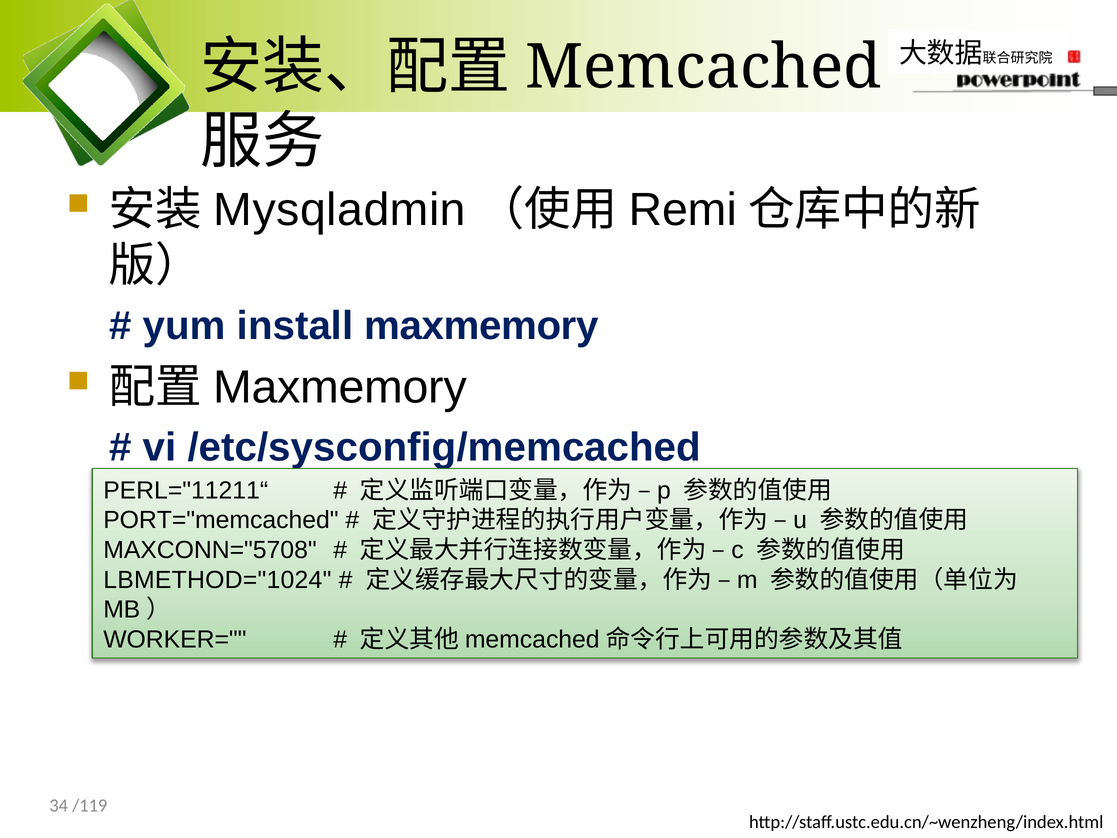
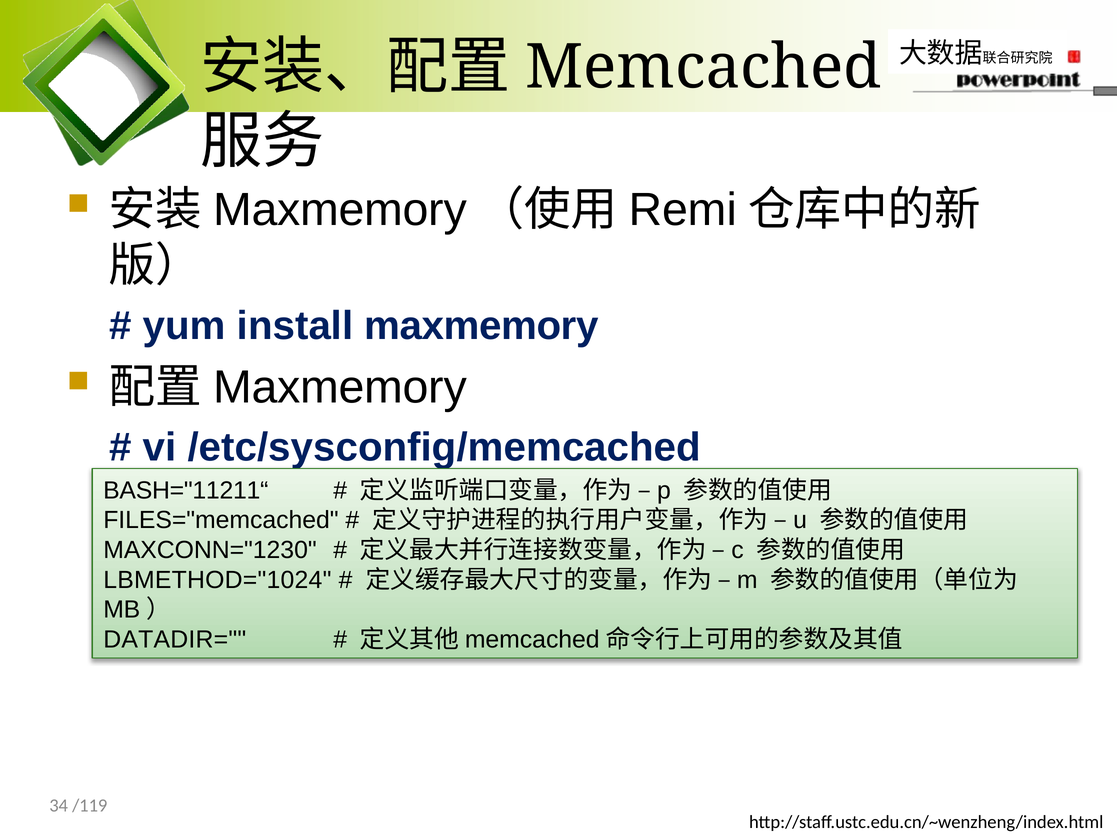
Mysqladmin at (340, 210): Mysqladmin -> Maxmemory
PERL="11211“: PERL="11211“ -> BASH="11211“
PORT="memcached: PORT="memcached -> FILES="memcached
MAXCONN="5708: MAXCONN="5708 -> MAXCONN="1230
WORKER=: WORKER= -> DATADIR=
